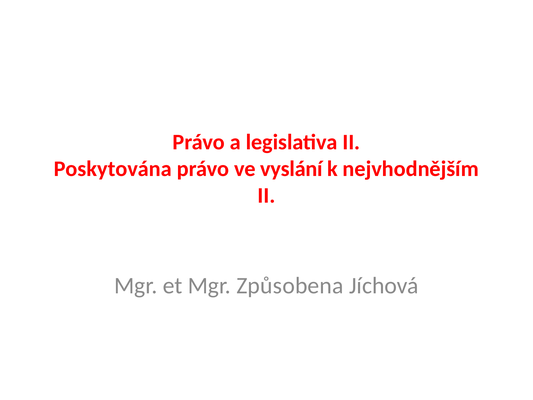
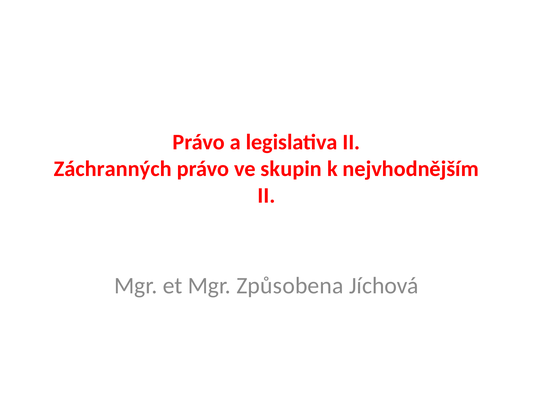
Poskytována: Poskytována -> Záchranných
vyslání: vyslání -> skupin
